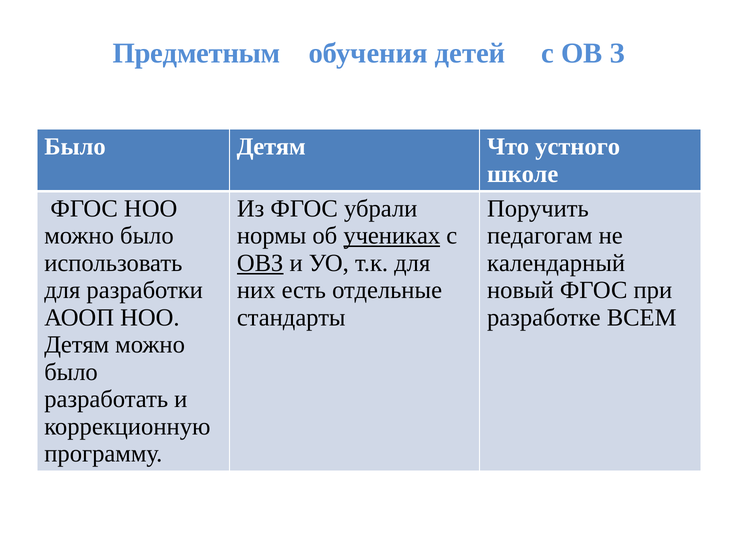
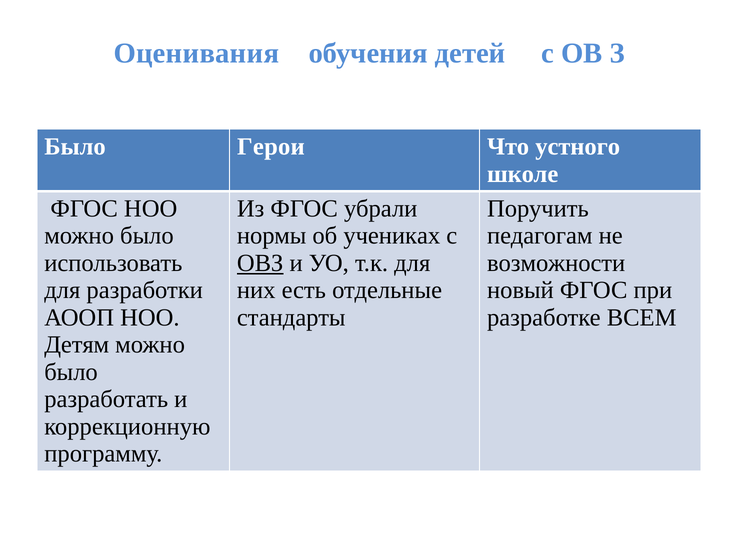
Предметным: Предметным -> Оценивания
Было Детям: Детям -> Герои
учениках underline: present -> none
календарный: календарный -> возможности
